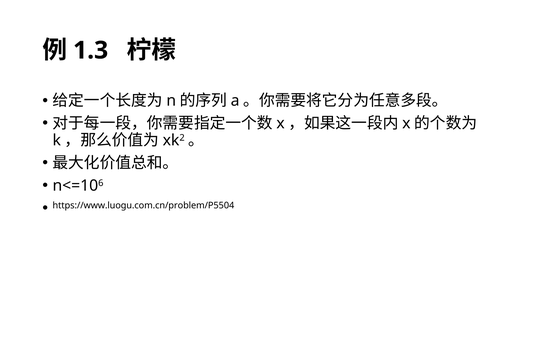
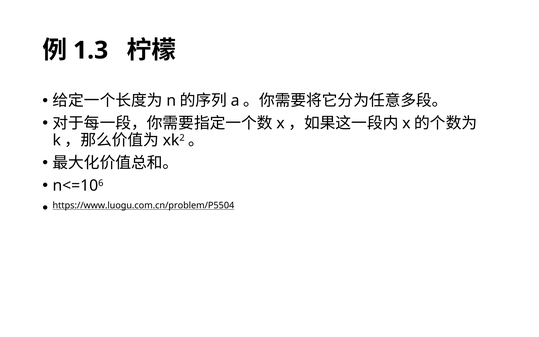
https://www.luogu.com.cn/problem/P5504 underline: none -> present
